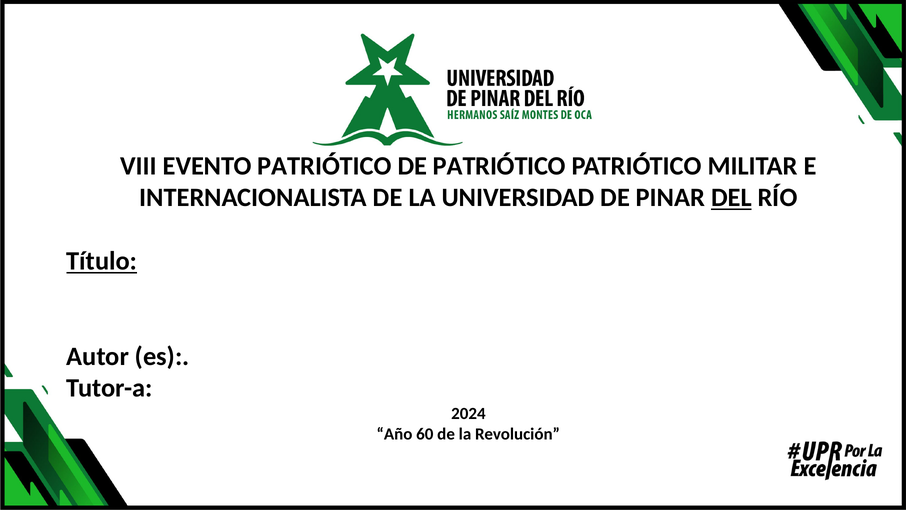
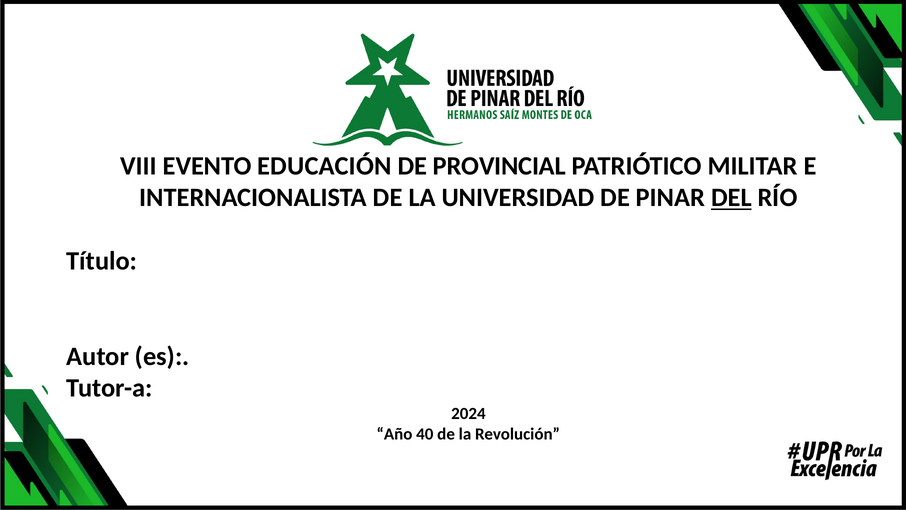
EVENTO PATRIÓTICO: PATRIÓTICO -> EDUCACIÓN
DE PATRIÓTICO: PATRIÓTICO -> PROVINCIAL
Título underline: present -> none
60: 60 -> 40
